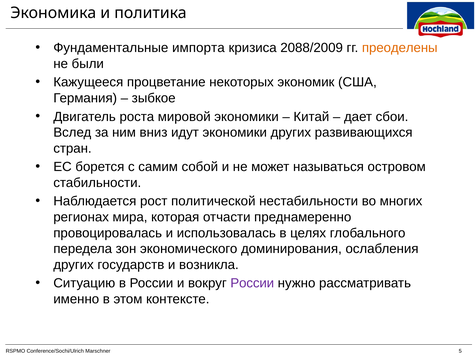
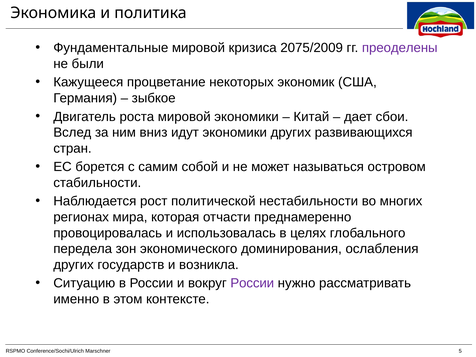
Фундаментальные импорта: импорта -> мировой
2088/2009: 2088/2009 -> 2075/2009
преоделены colour: orange -> purple
